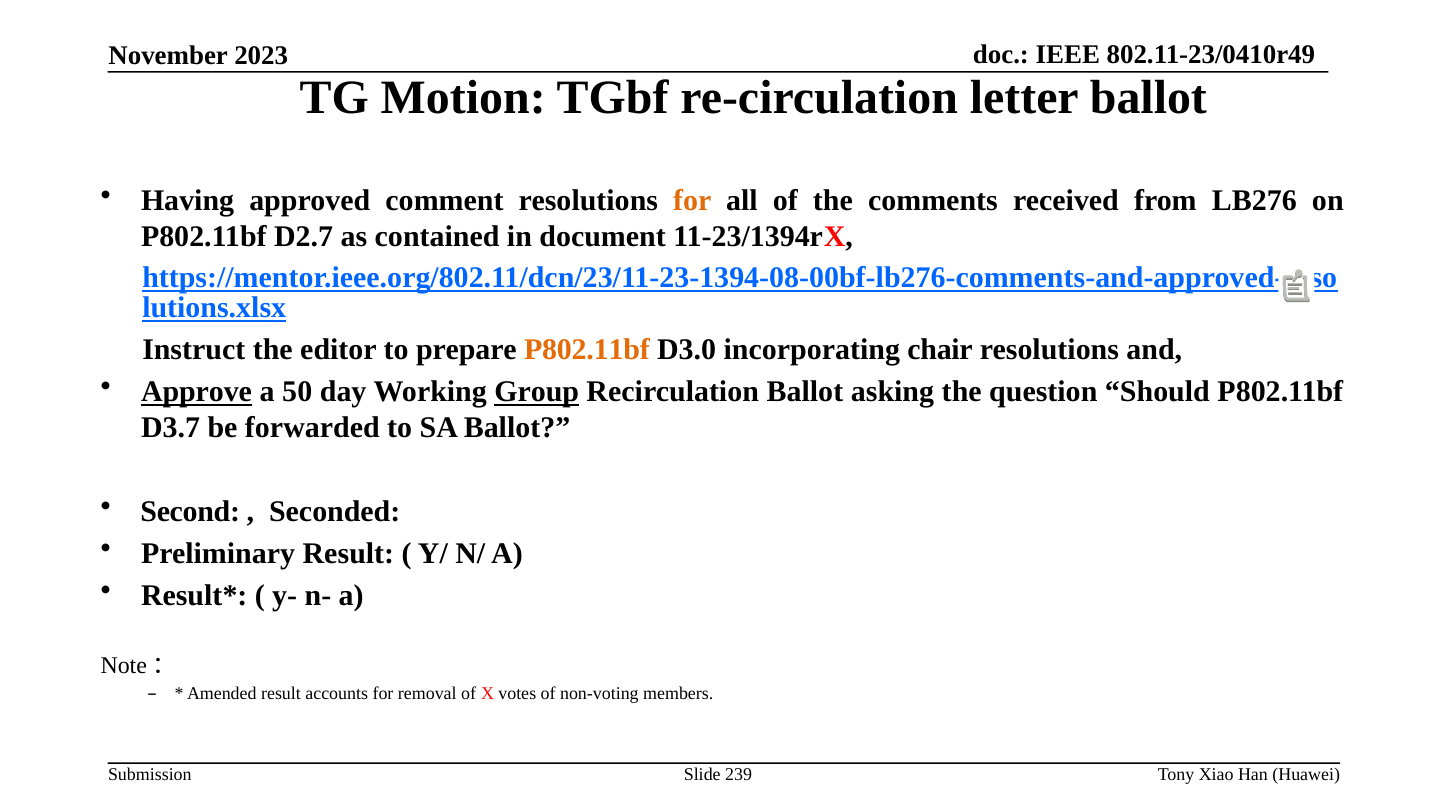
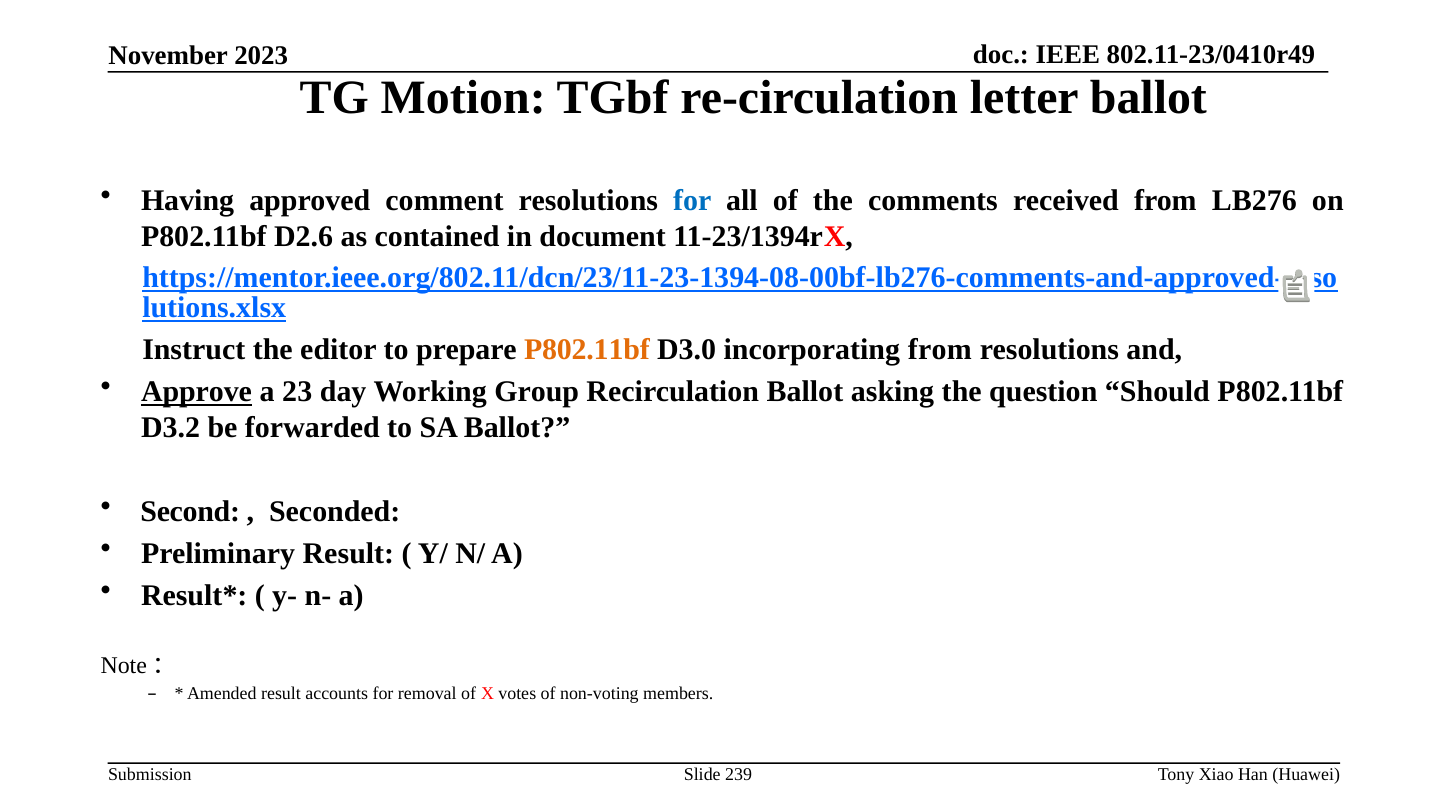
for at (692, 200) colour: orange -> blue
D2.7: D2.7 -> D2.6
incorporating chair: chair -> from
50: 50 -> 23
Group underline: present -> none
D3.7: D3.7 -> D3.2
